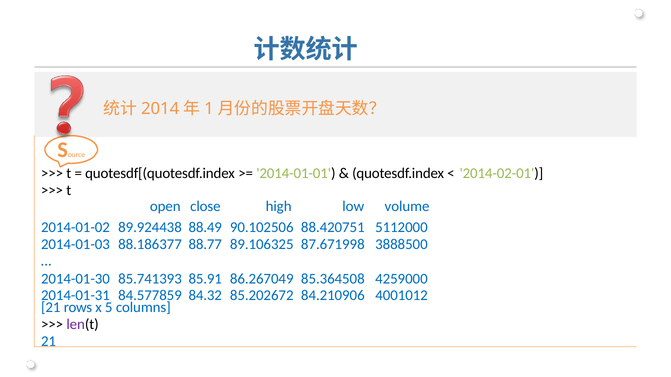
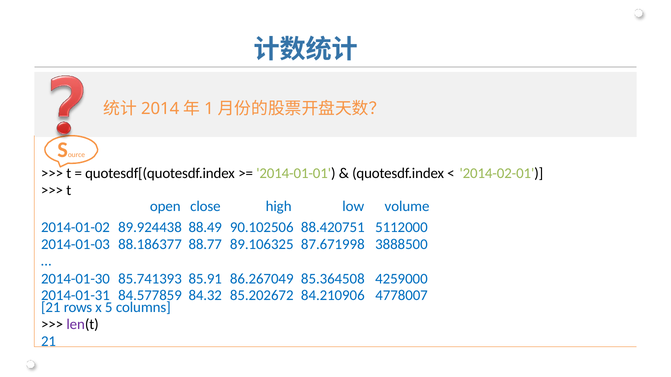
4001012: 4001012 -> 4778007
